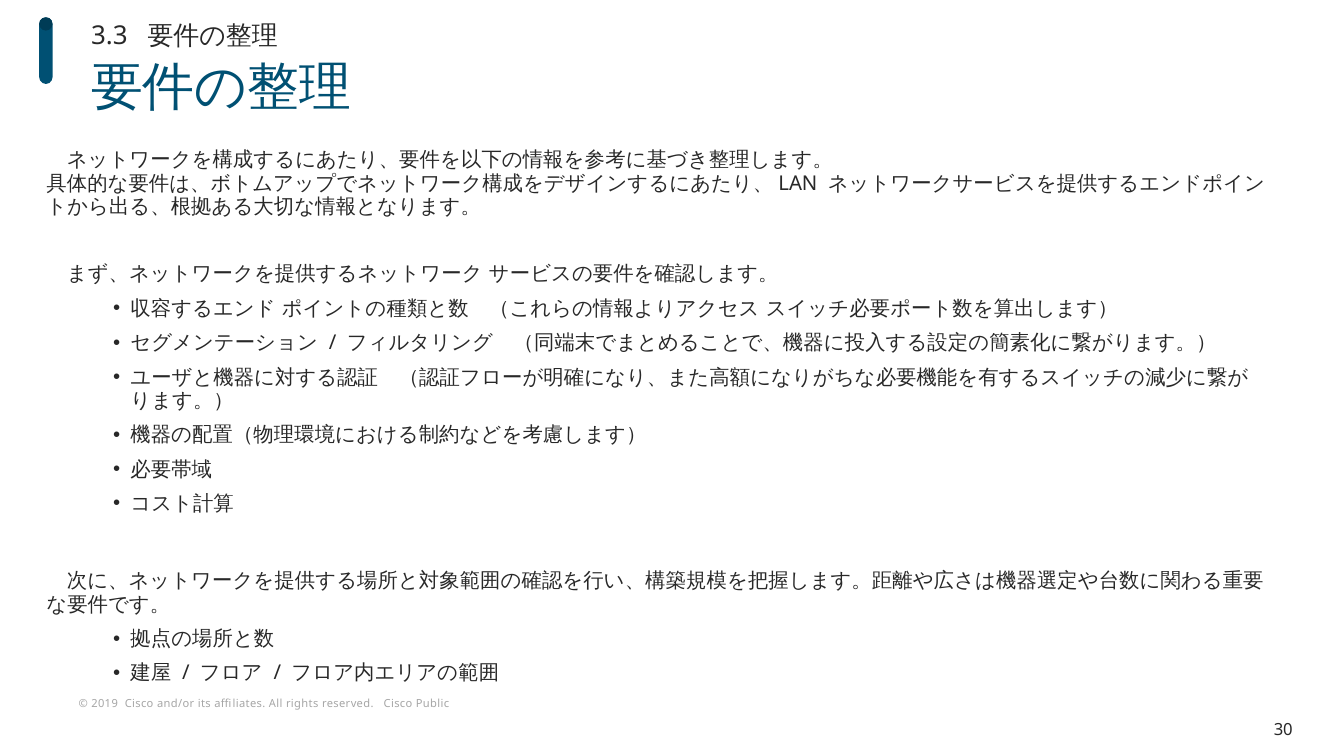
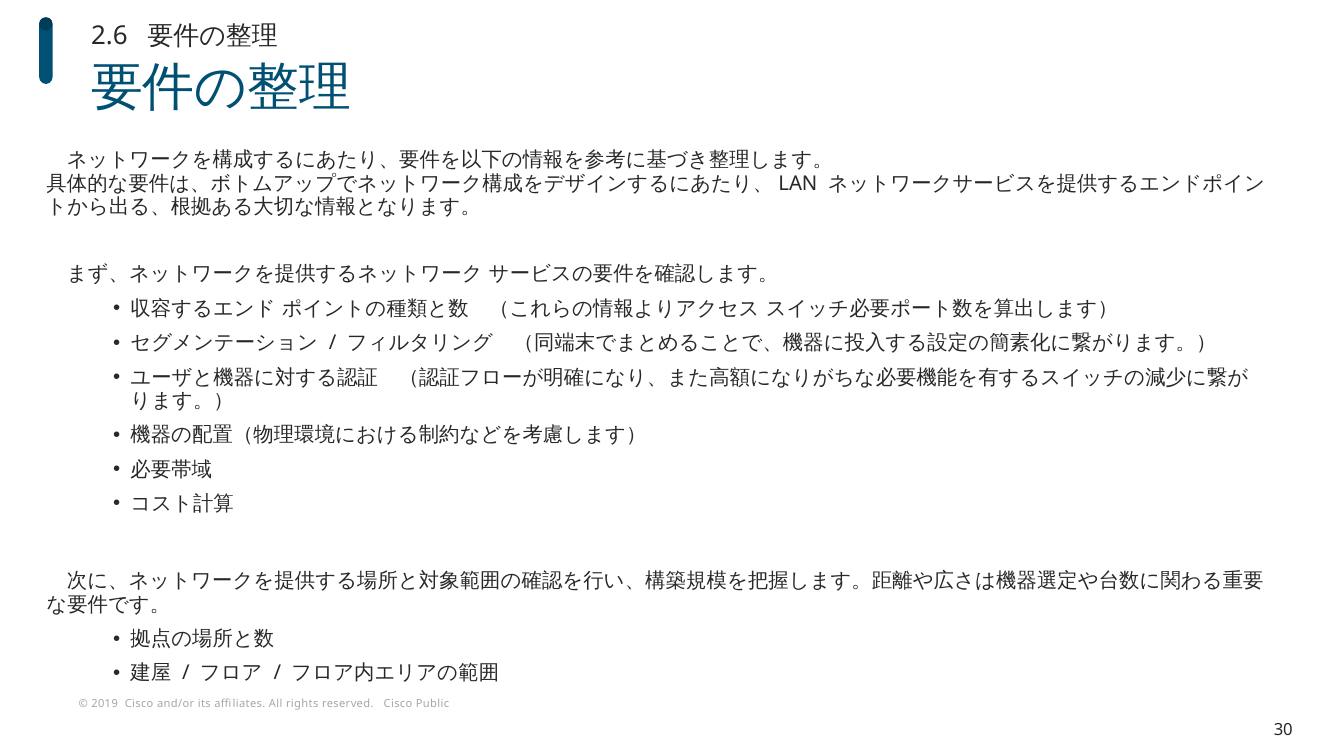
3.3: 3.3 -> 2.6
